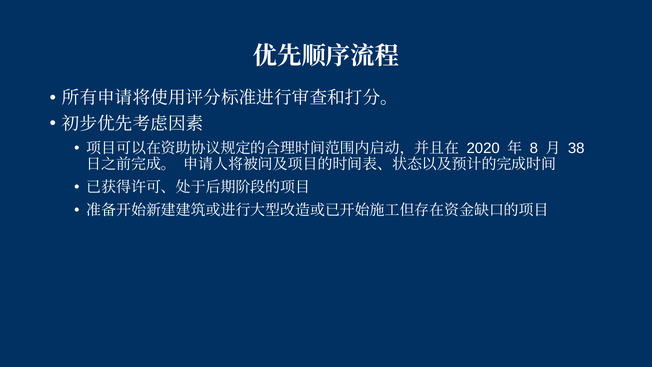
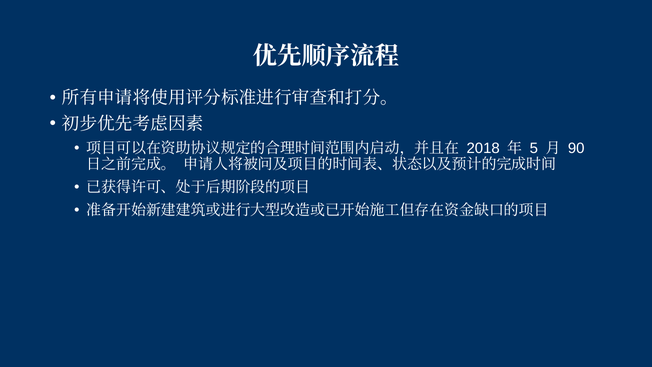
2020: 2020 -> 2018
8: 8 -> 5
38: 38 -> 90
